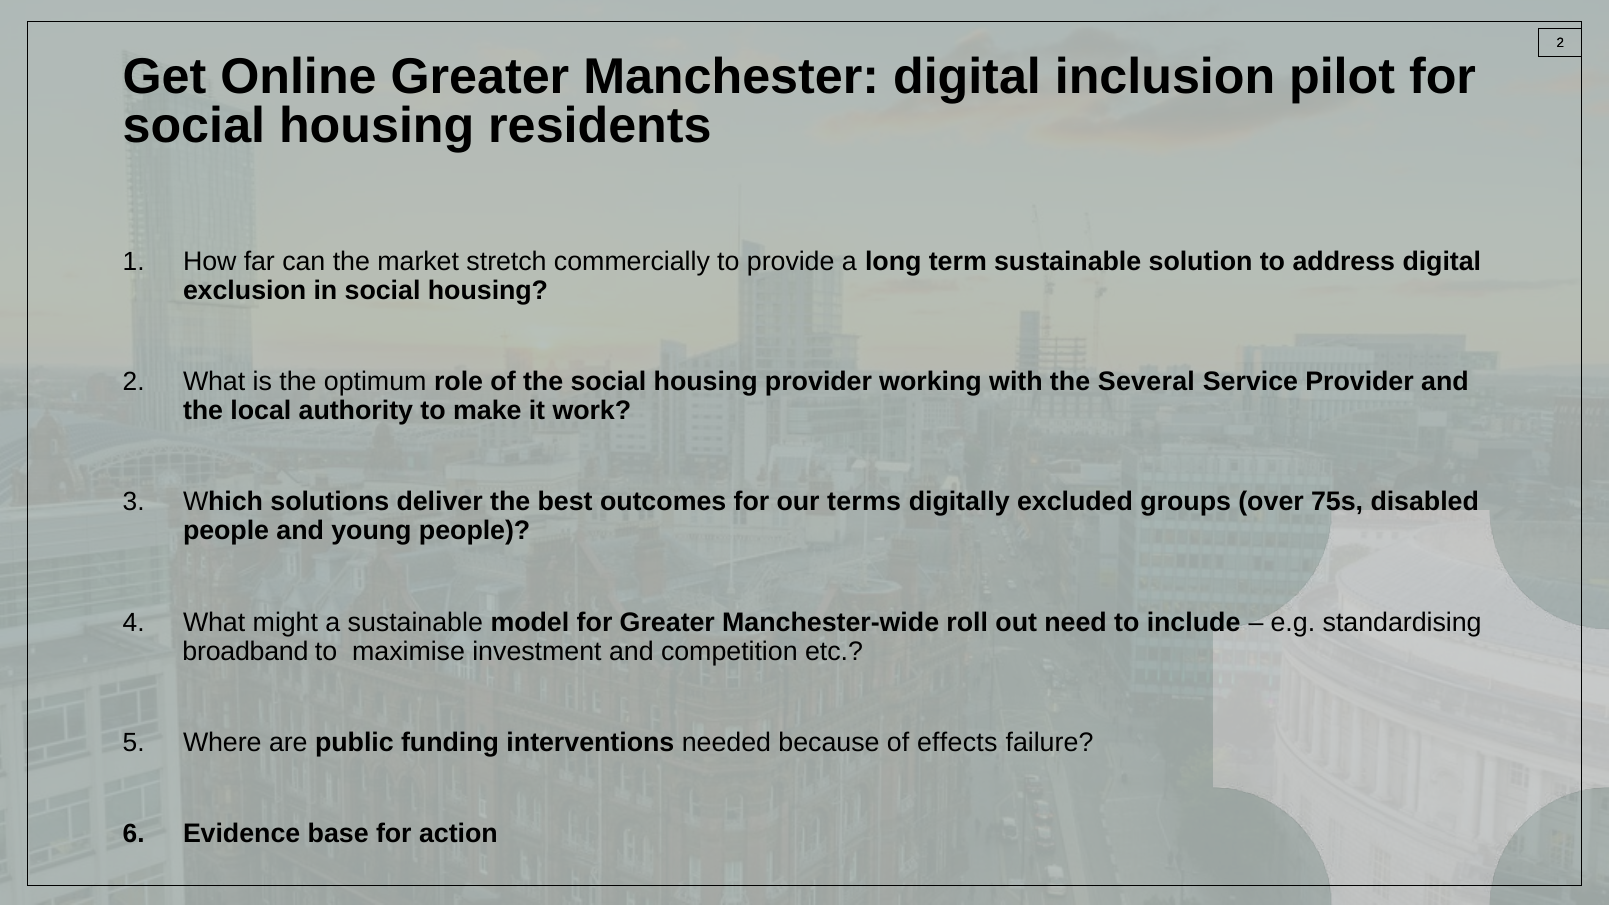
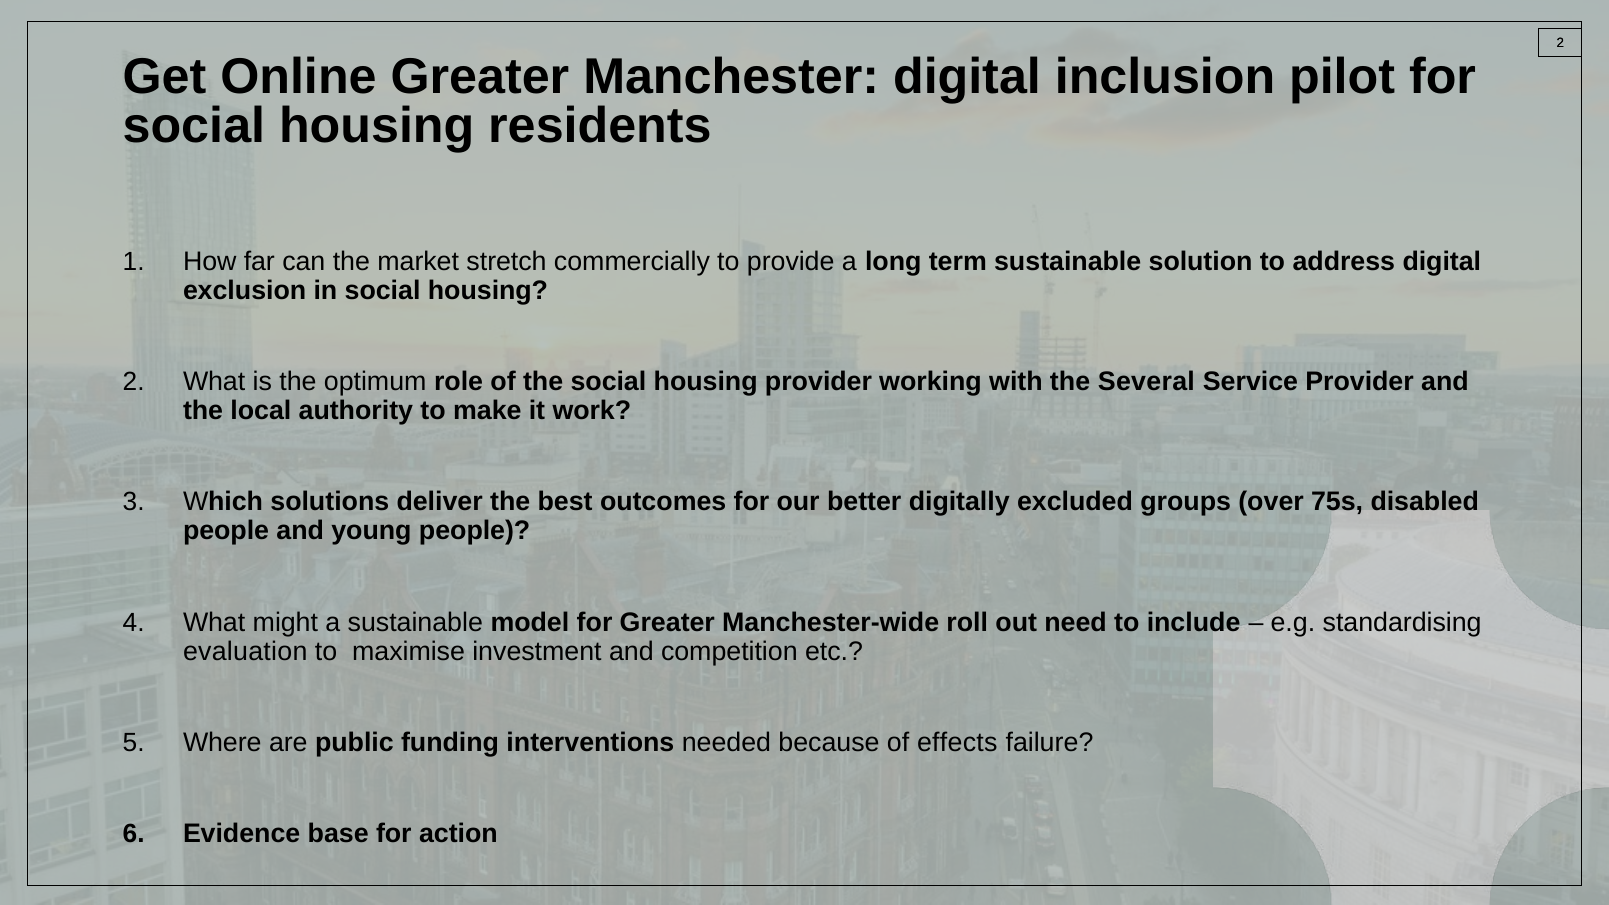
terms: terms -> better
broadband: broadband -> evaluation
